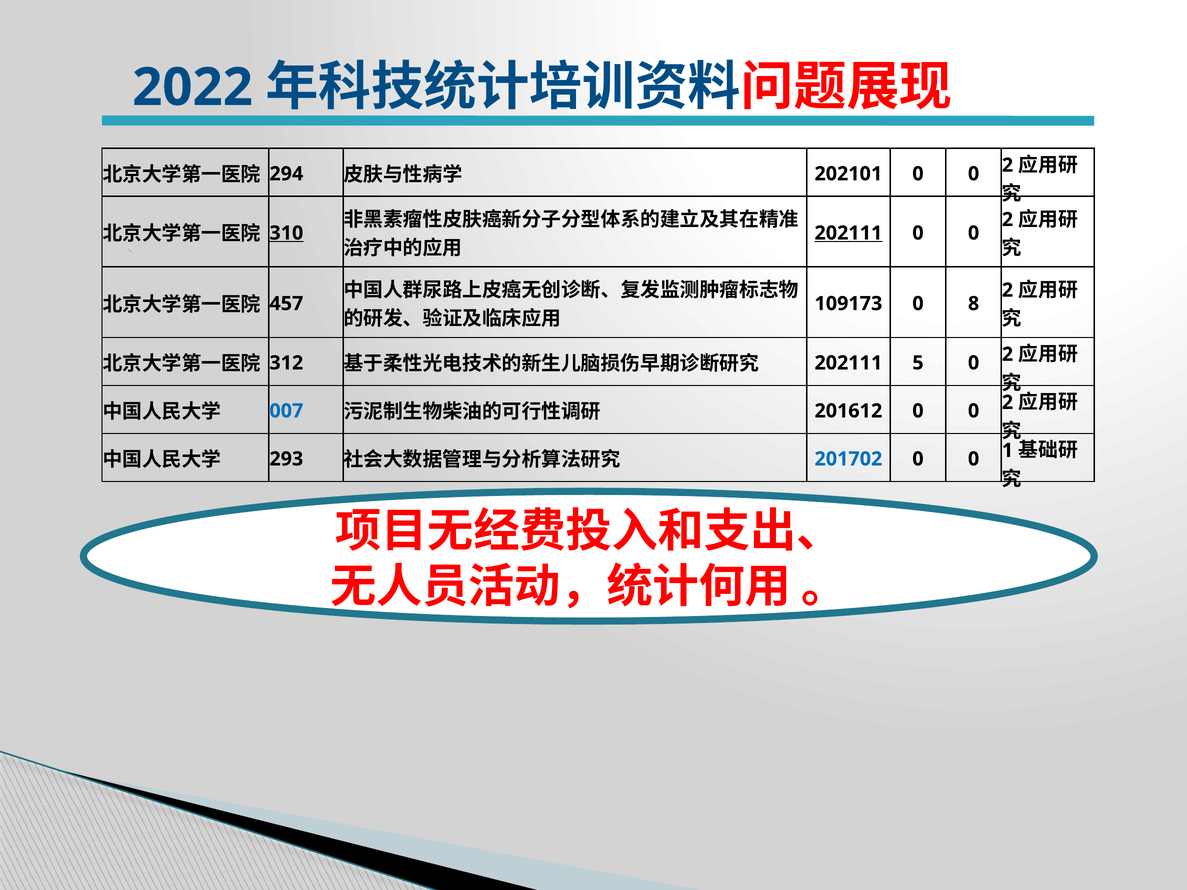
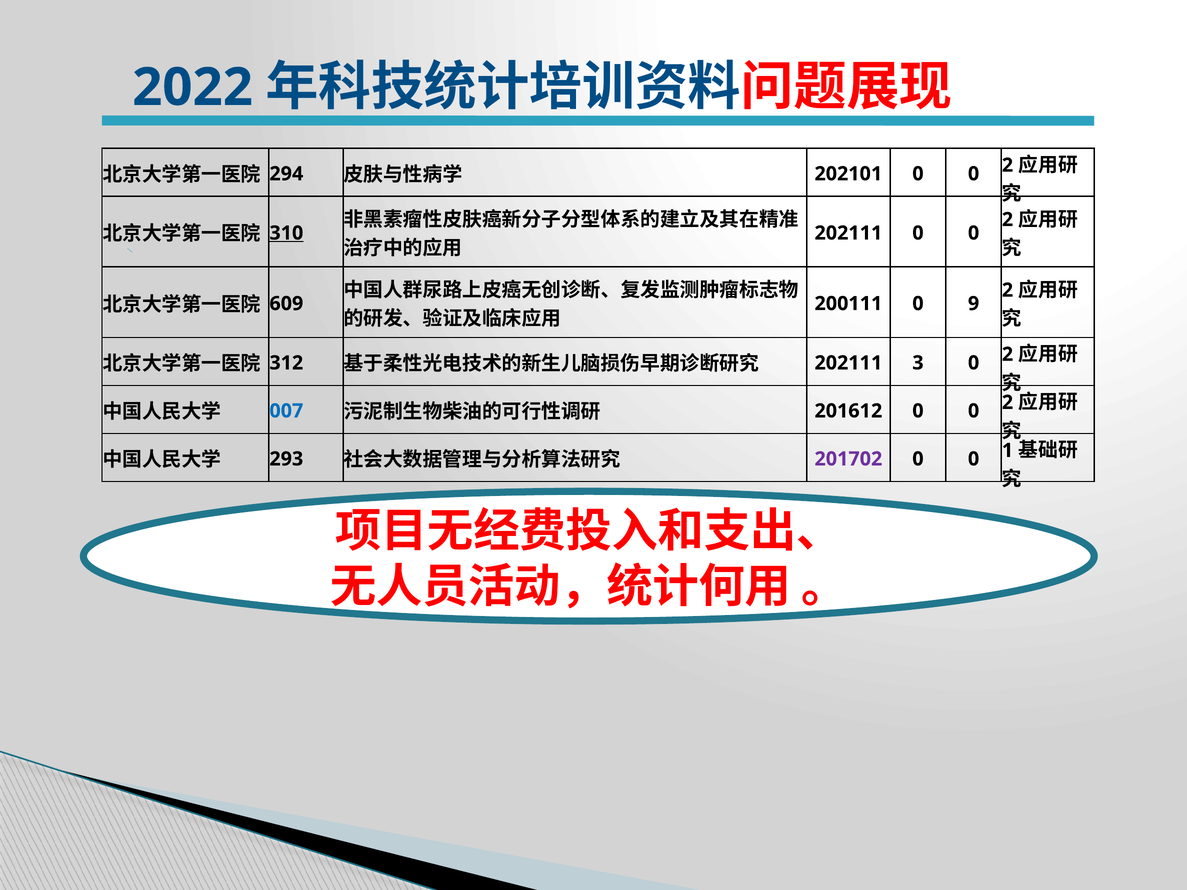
202111 at (848, 233) underline: present -> none
457: 457 -> 609
109173: 109173 -> 200111
8: 8 -> 9
5: 5 -> 3
201702 colour: blue -> purple
